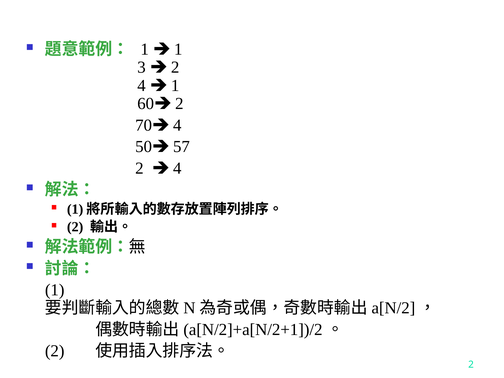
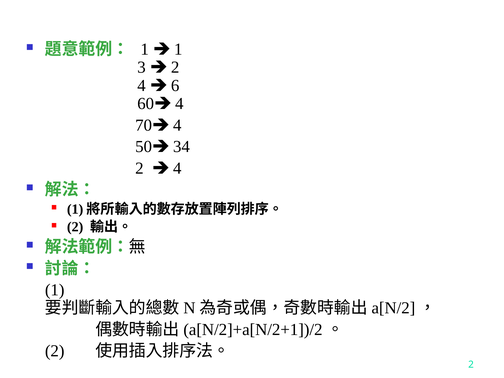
1 at (175, 86): 1 -> 6
2 at (179, 104): 2 -> 4
57: 57 -> 34
